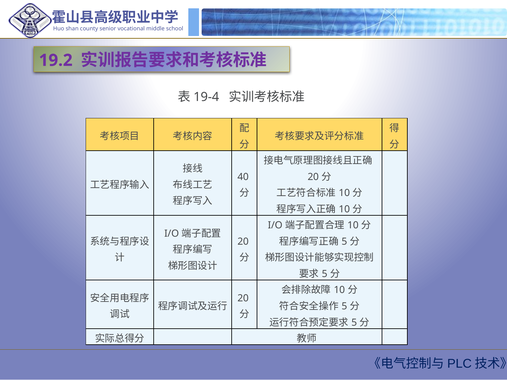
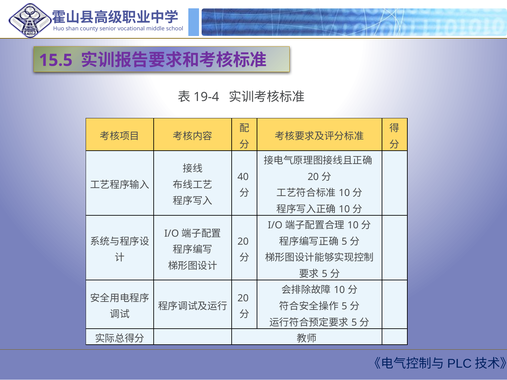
19.2: 19.2 -> 15.5
